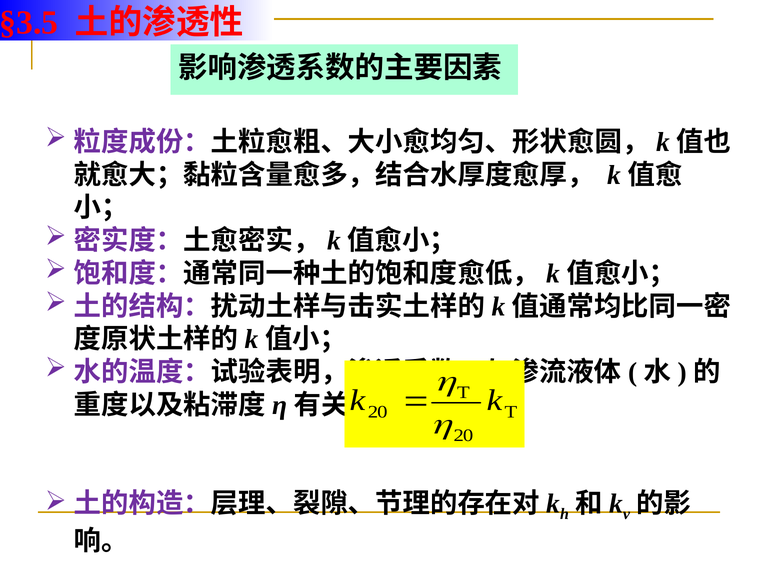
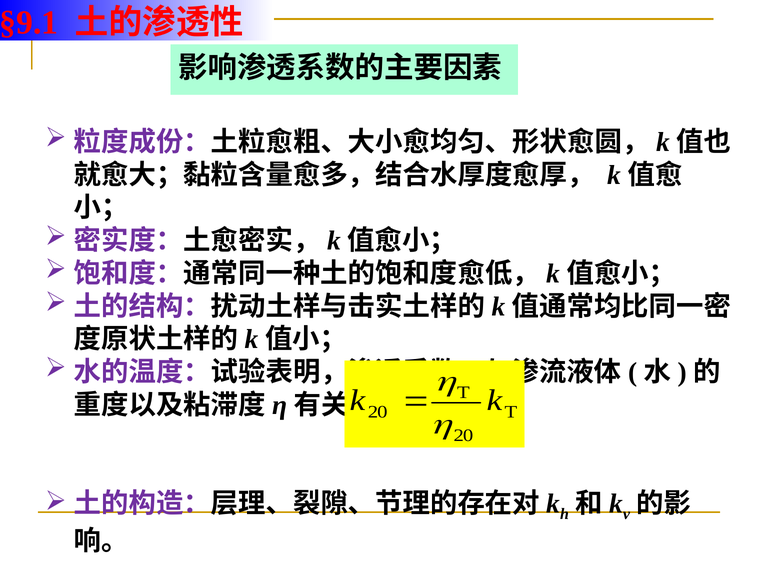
§3.5: §3.5 -> §9.1
